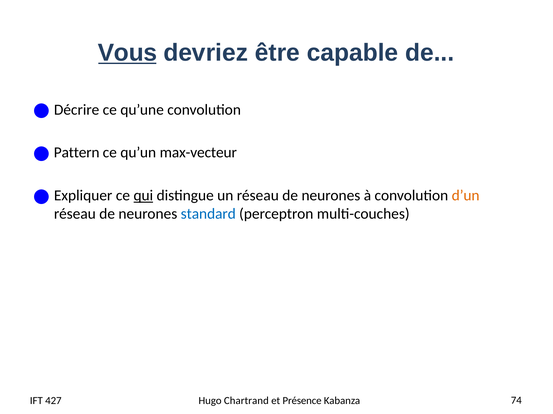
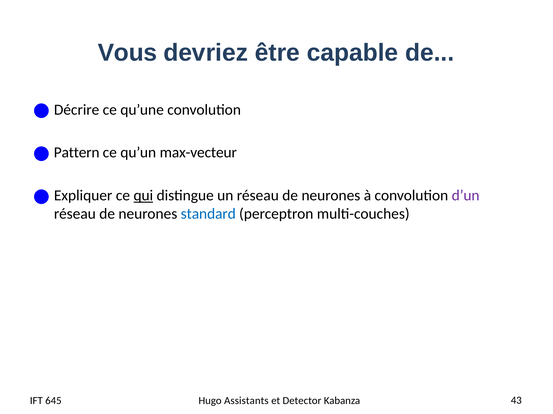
Vous underline: present -> none
d’un colour: orange -> purple
427: 427 -> 645
Chartrand: Chartrand -> Assistants
Présence: Présence -> Detector
74: 74 -> 43
